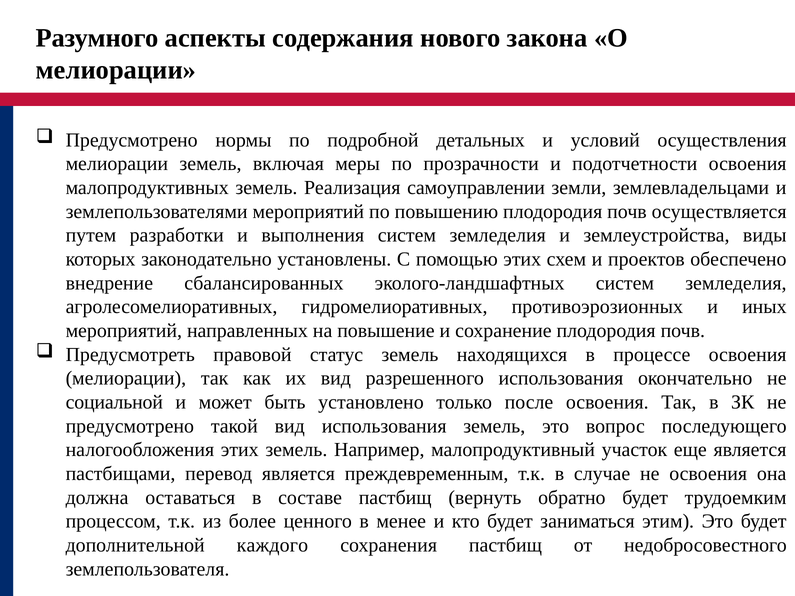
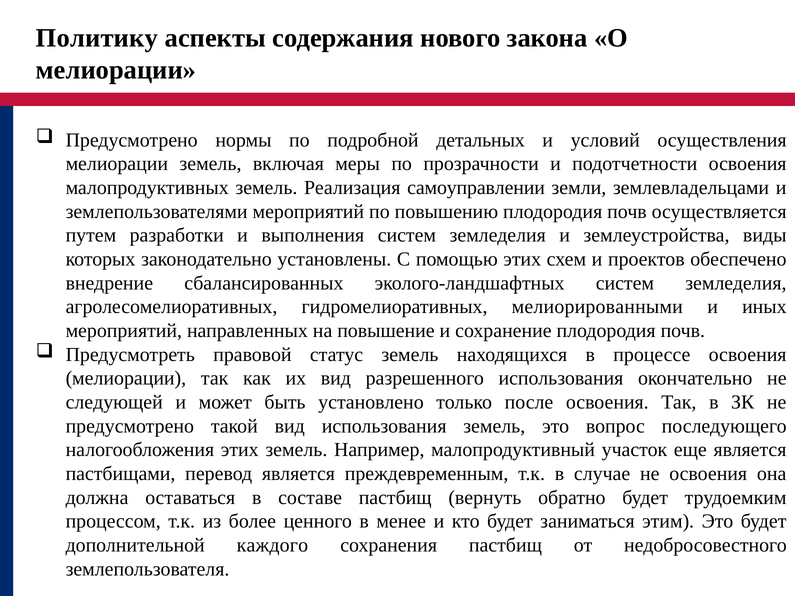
Разумного: Разумного -> Политику
противоэрозионных: противоэрозионных -> мелиорированными
социальной: социальной -> следующей
